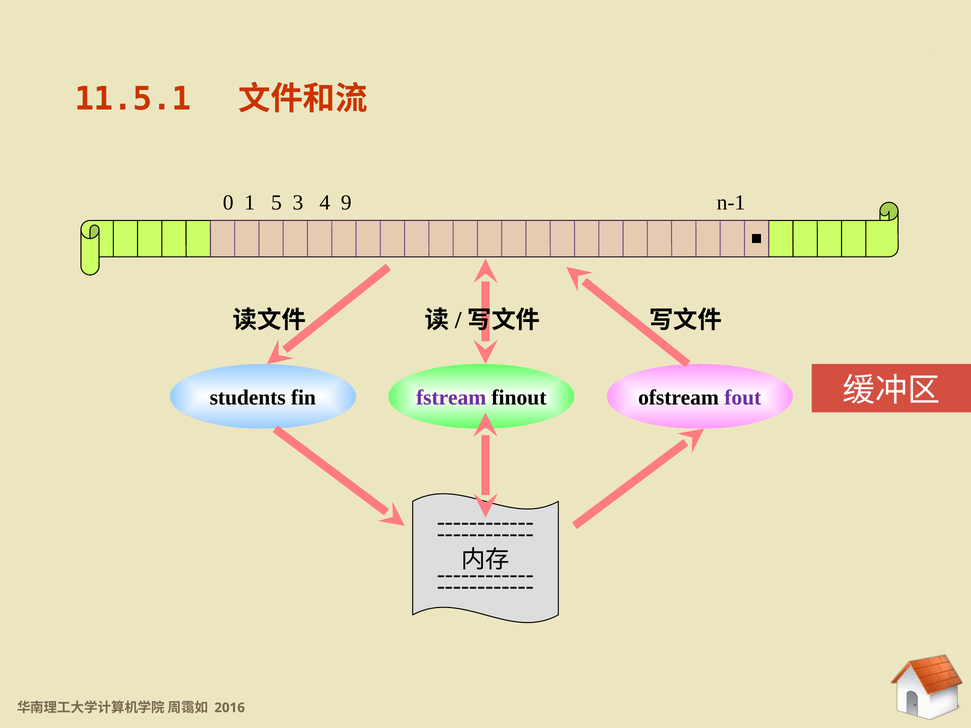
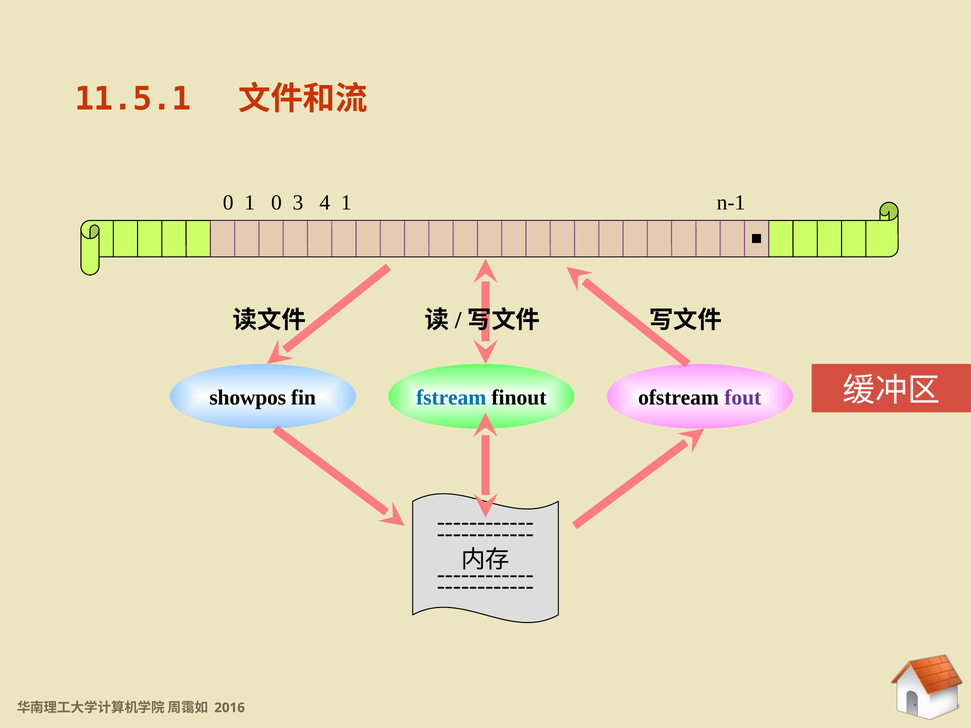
1 5: 5 -> 0
4 9: 9 -> 1
students: students -> showpos
fstream colour: purple -> blue
